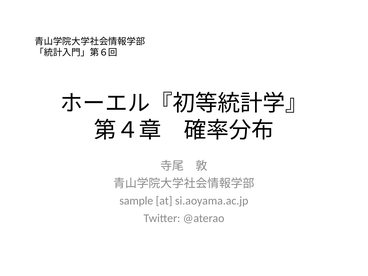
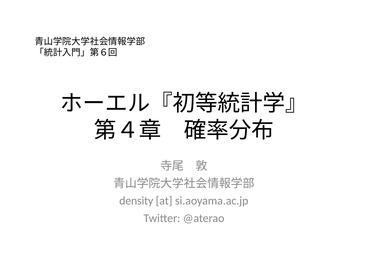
sample: sample -> density
